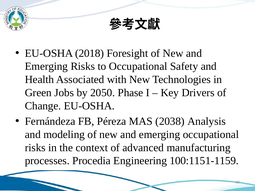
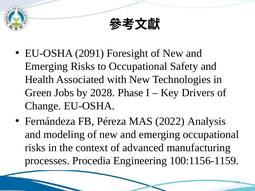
2018: 2018 -> 2091
2050: 2050 -> 2028
2038: 2038 -> 2022
100:1151-1159: 100:1151-1159 -> 100:1156-1159
